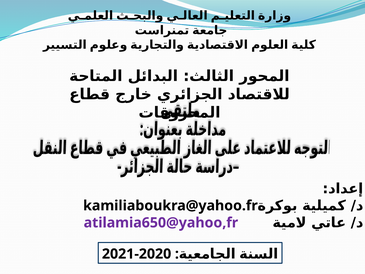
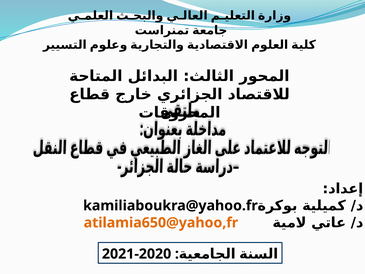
atilamia650@yahoo,fr colour: purple -> orange
